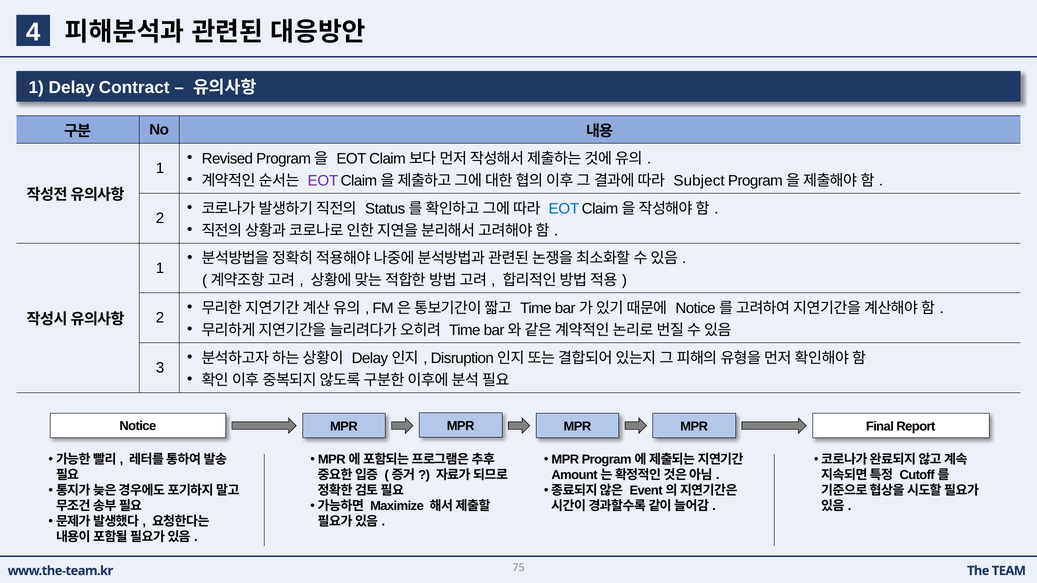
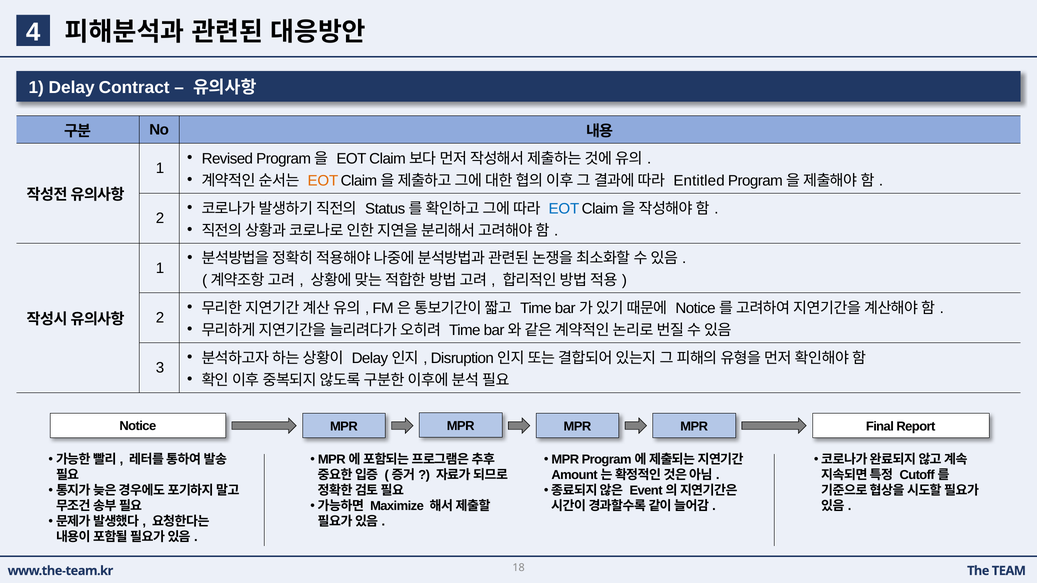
EOT at (323, 181) colour: purple -> orange
Subject: Subject -> Entitled
75: 75 -> 18
